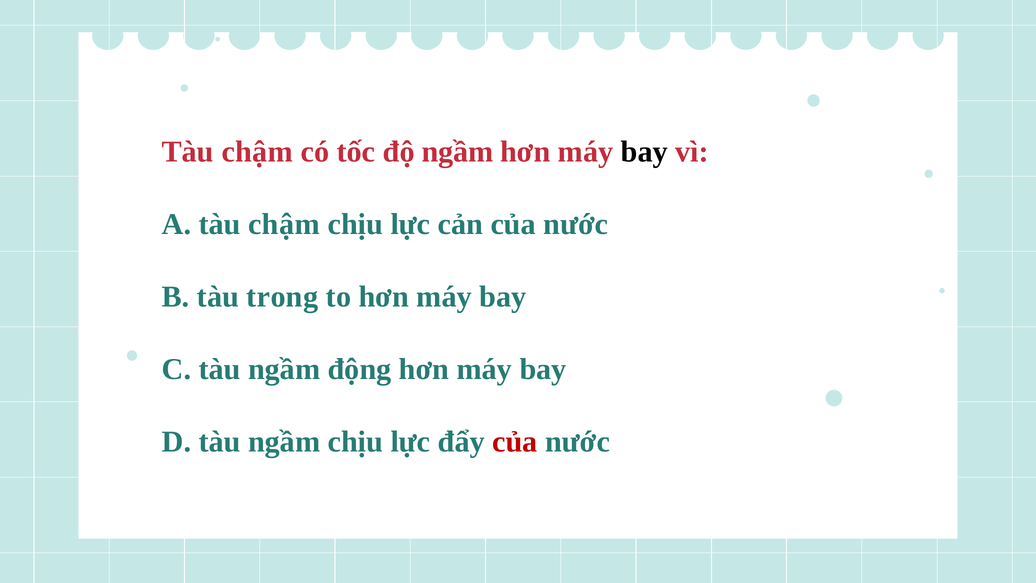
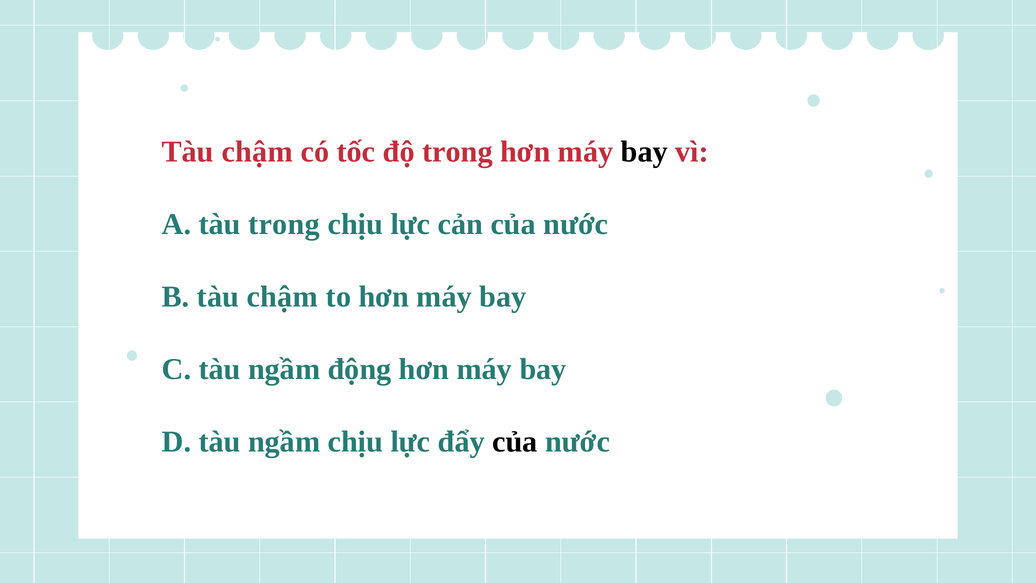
độ ngầm: ngầm -> trong
A tàu chậm: chậm -> trong
B tàu trong: trong -> chậm
của at (515, 442) colour: red -> black
